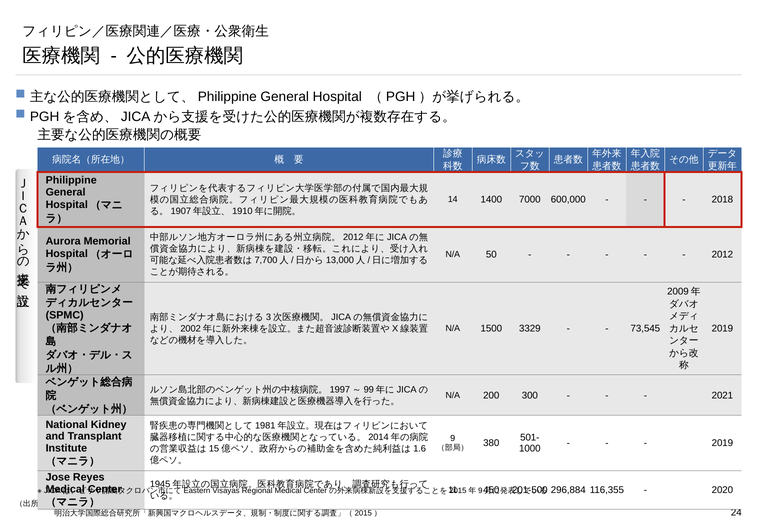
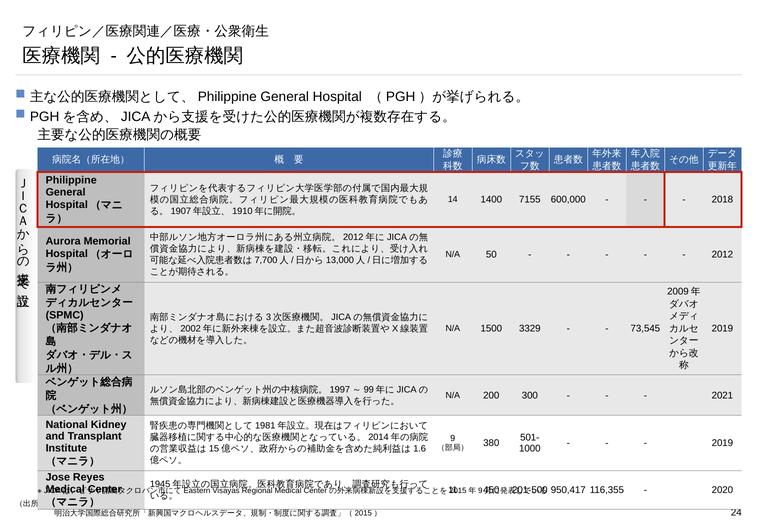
7000: 7000 -> 7155
296,884: 296,884 -> 950,417
